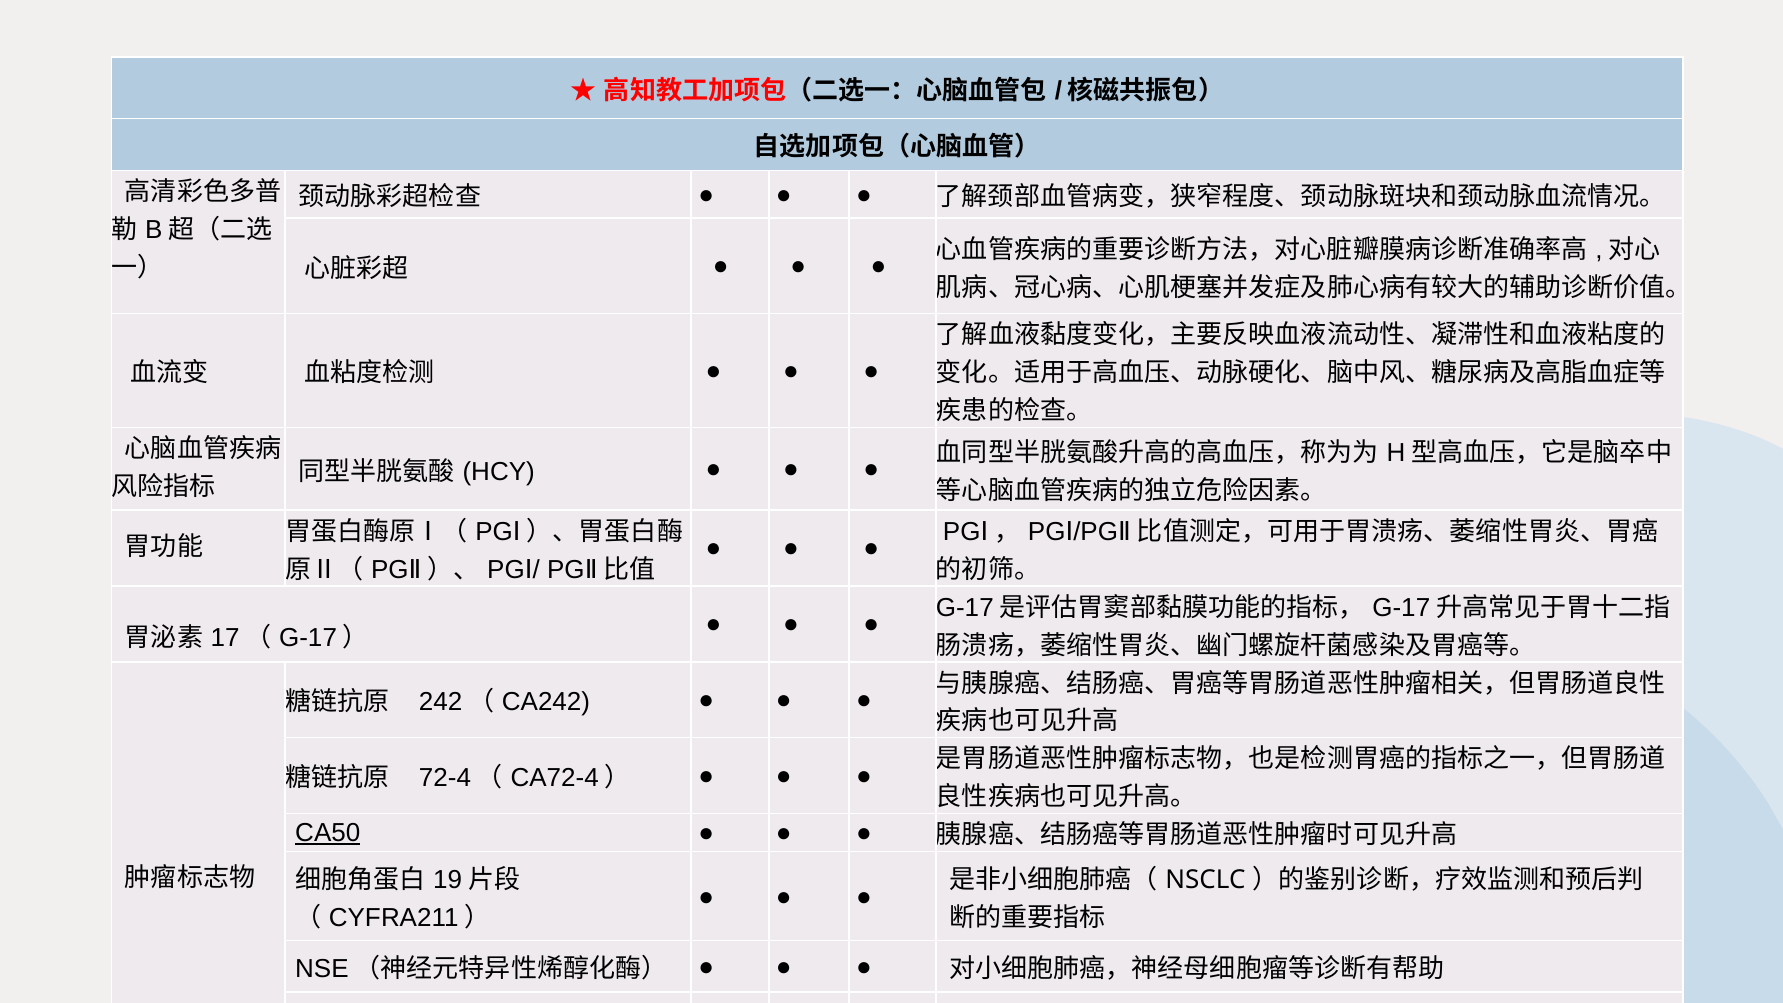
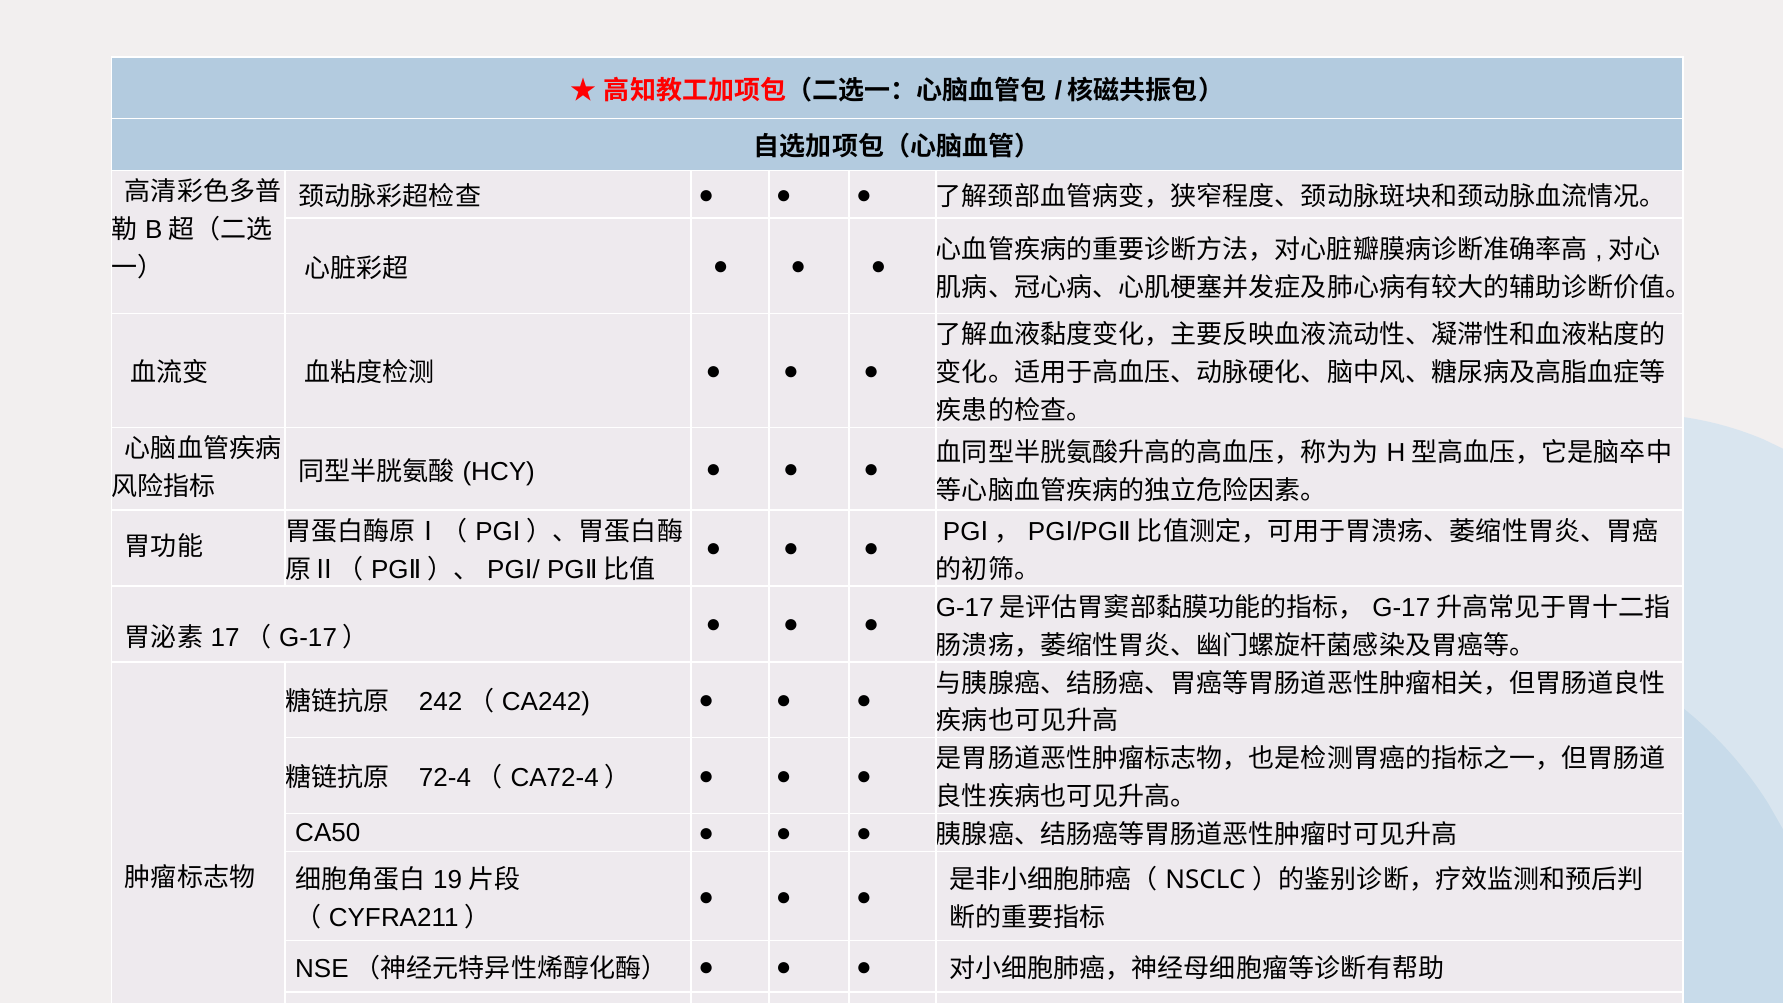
CA50 underline: present -> none
